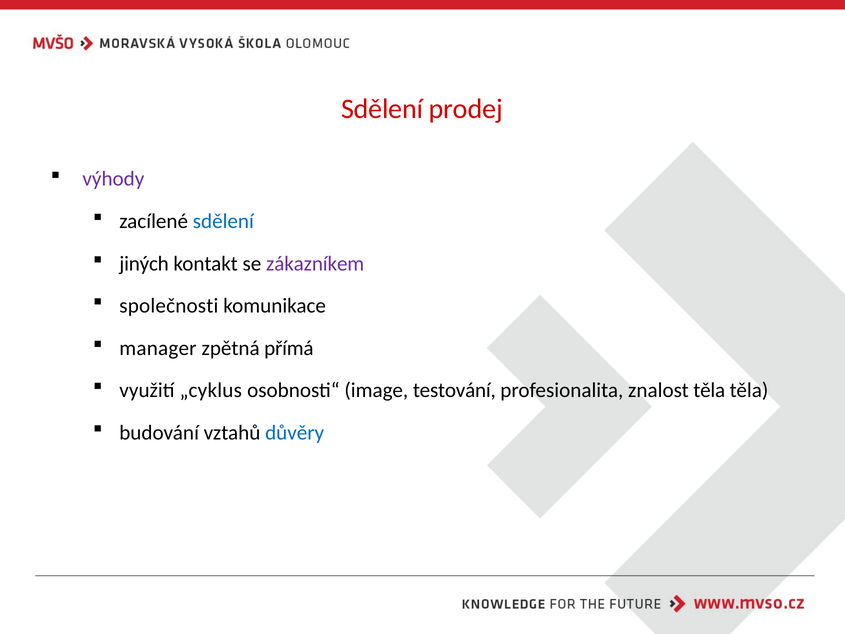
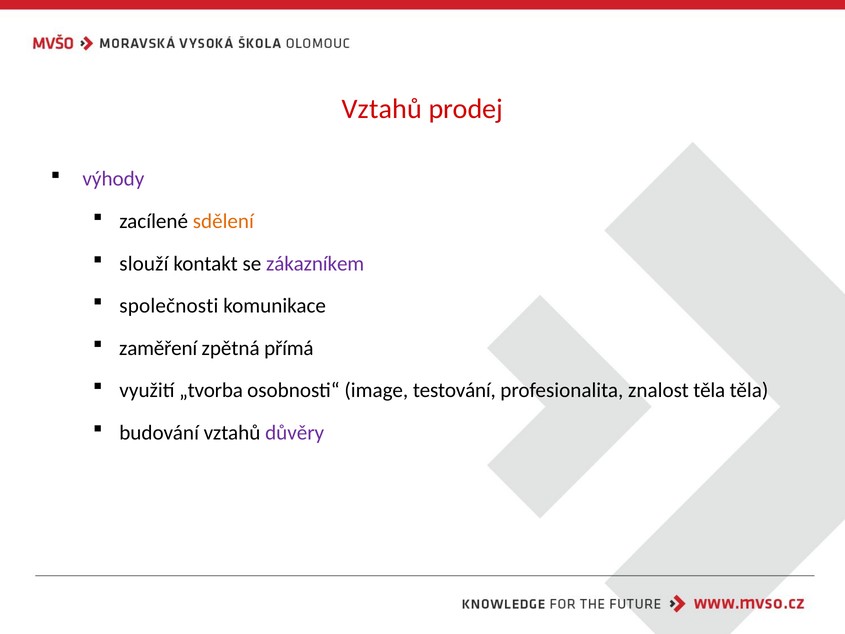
Sdělení at (382, 109): Sdělení -> Vztahů
sdělení at (223, 221) colour: blue -> orange
jiných: jiných -> slouží
manager: manager -> zaměření
„cyklus: „cyklus -> „tvorba
důvěry colour: blue -> purple
